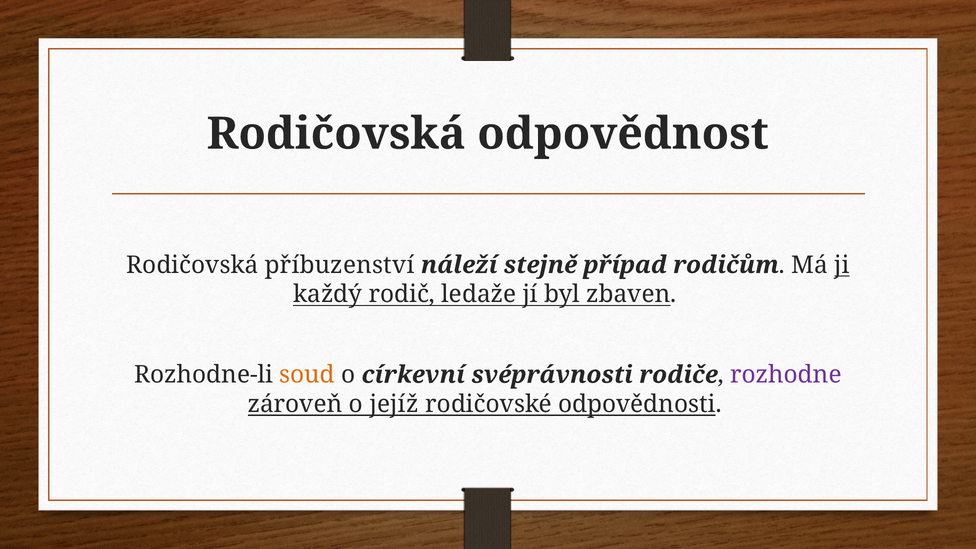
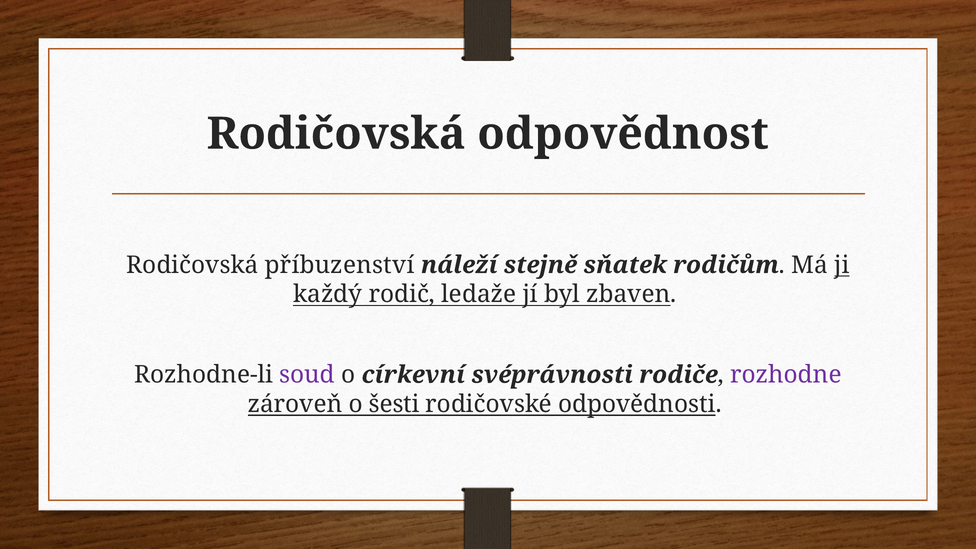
případ: případ -> sňatek
soud colour: orange -> purple
jejíž: jejíž -> šesti
